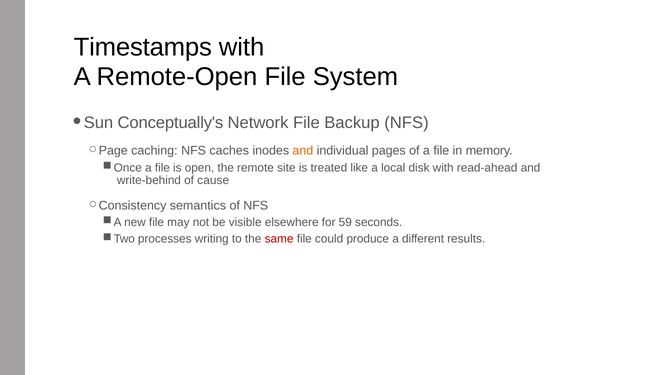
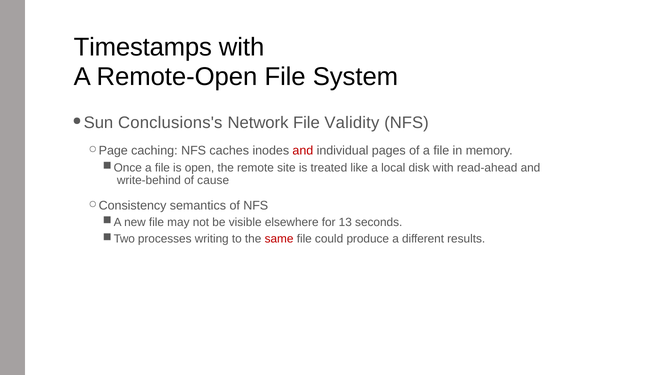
Conceptually's: Conceptually's -> Conclusions's
Backup: Backup -> Validity
and at (303, 151) colour: orange -> red
59: 59 -> 13
